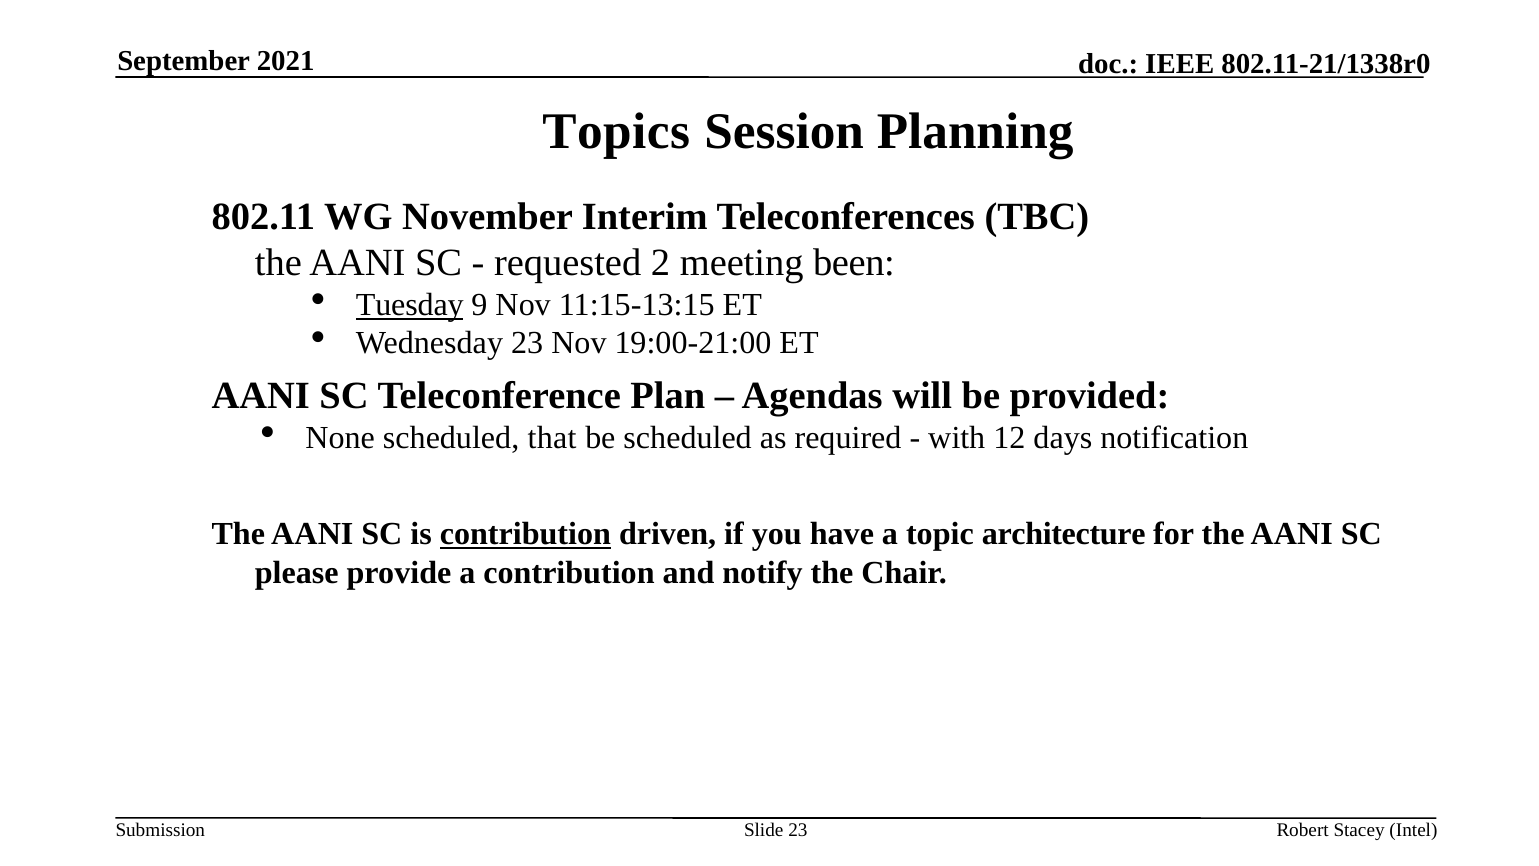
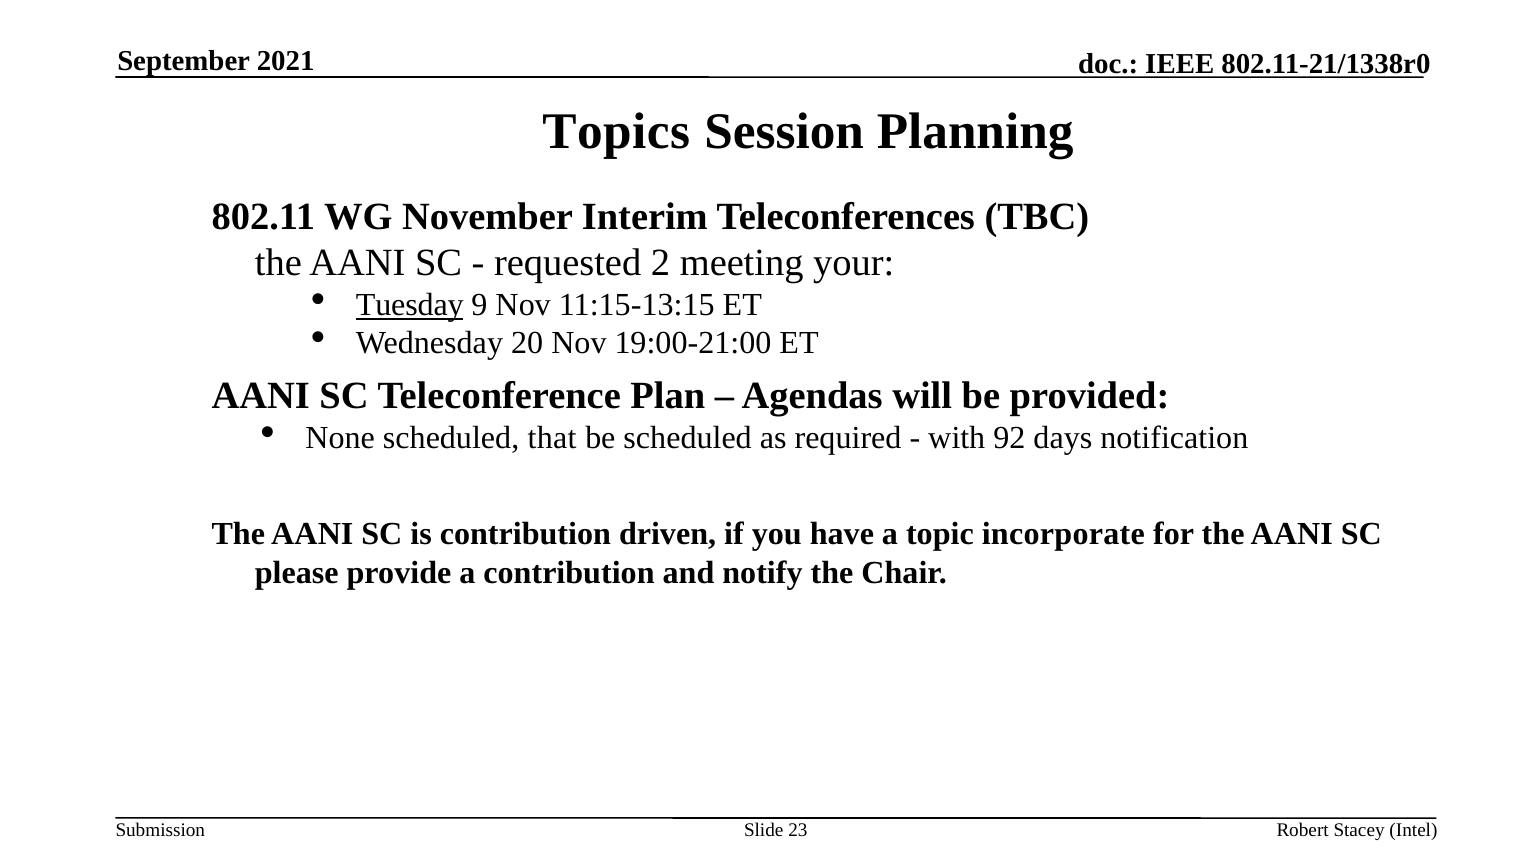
been: been -> your
Wednesday 23: 23 -> 20
12: 12 -> 92
contribution at (525, 534) underline: present -> none
architecture: architecture -> incorporate
